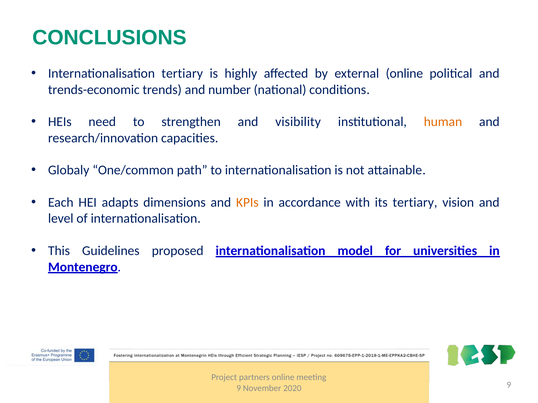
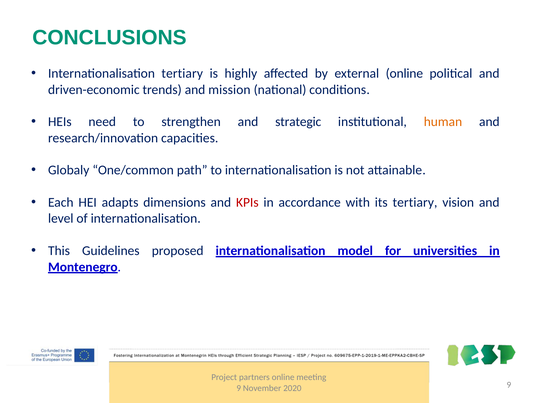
trends-economic: trends-economic -> driven-economic
number: number -> mission
visibility: visibility -> strategic
KPIs colour: orange -> red
